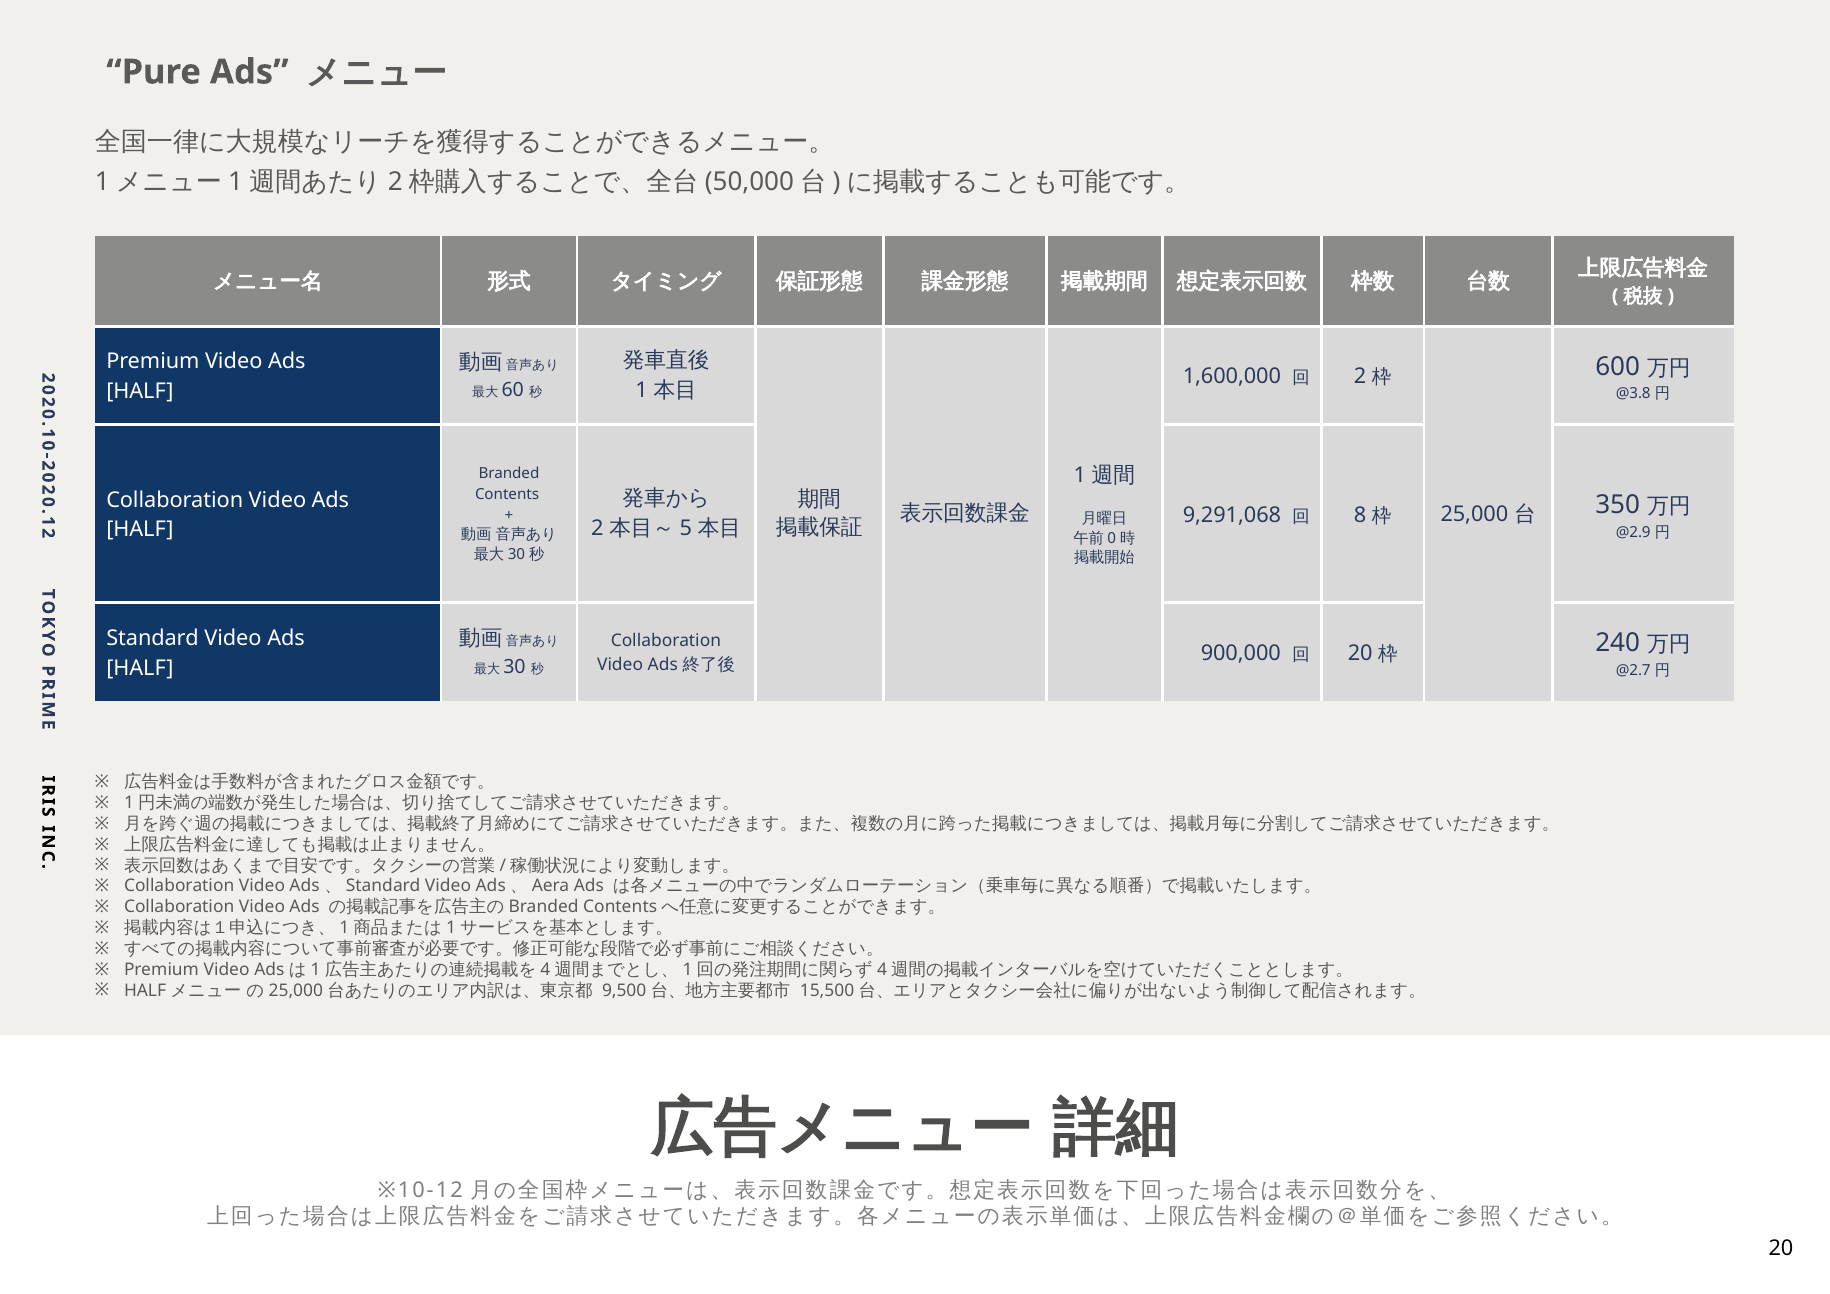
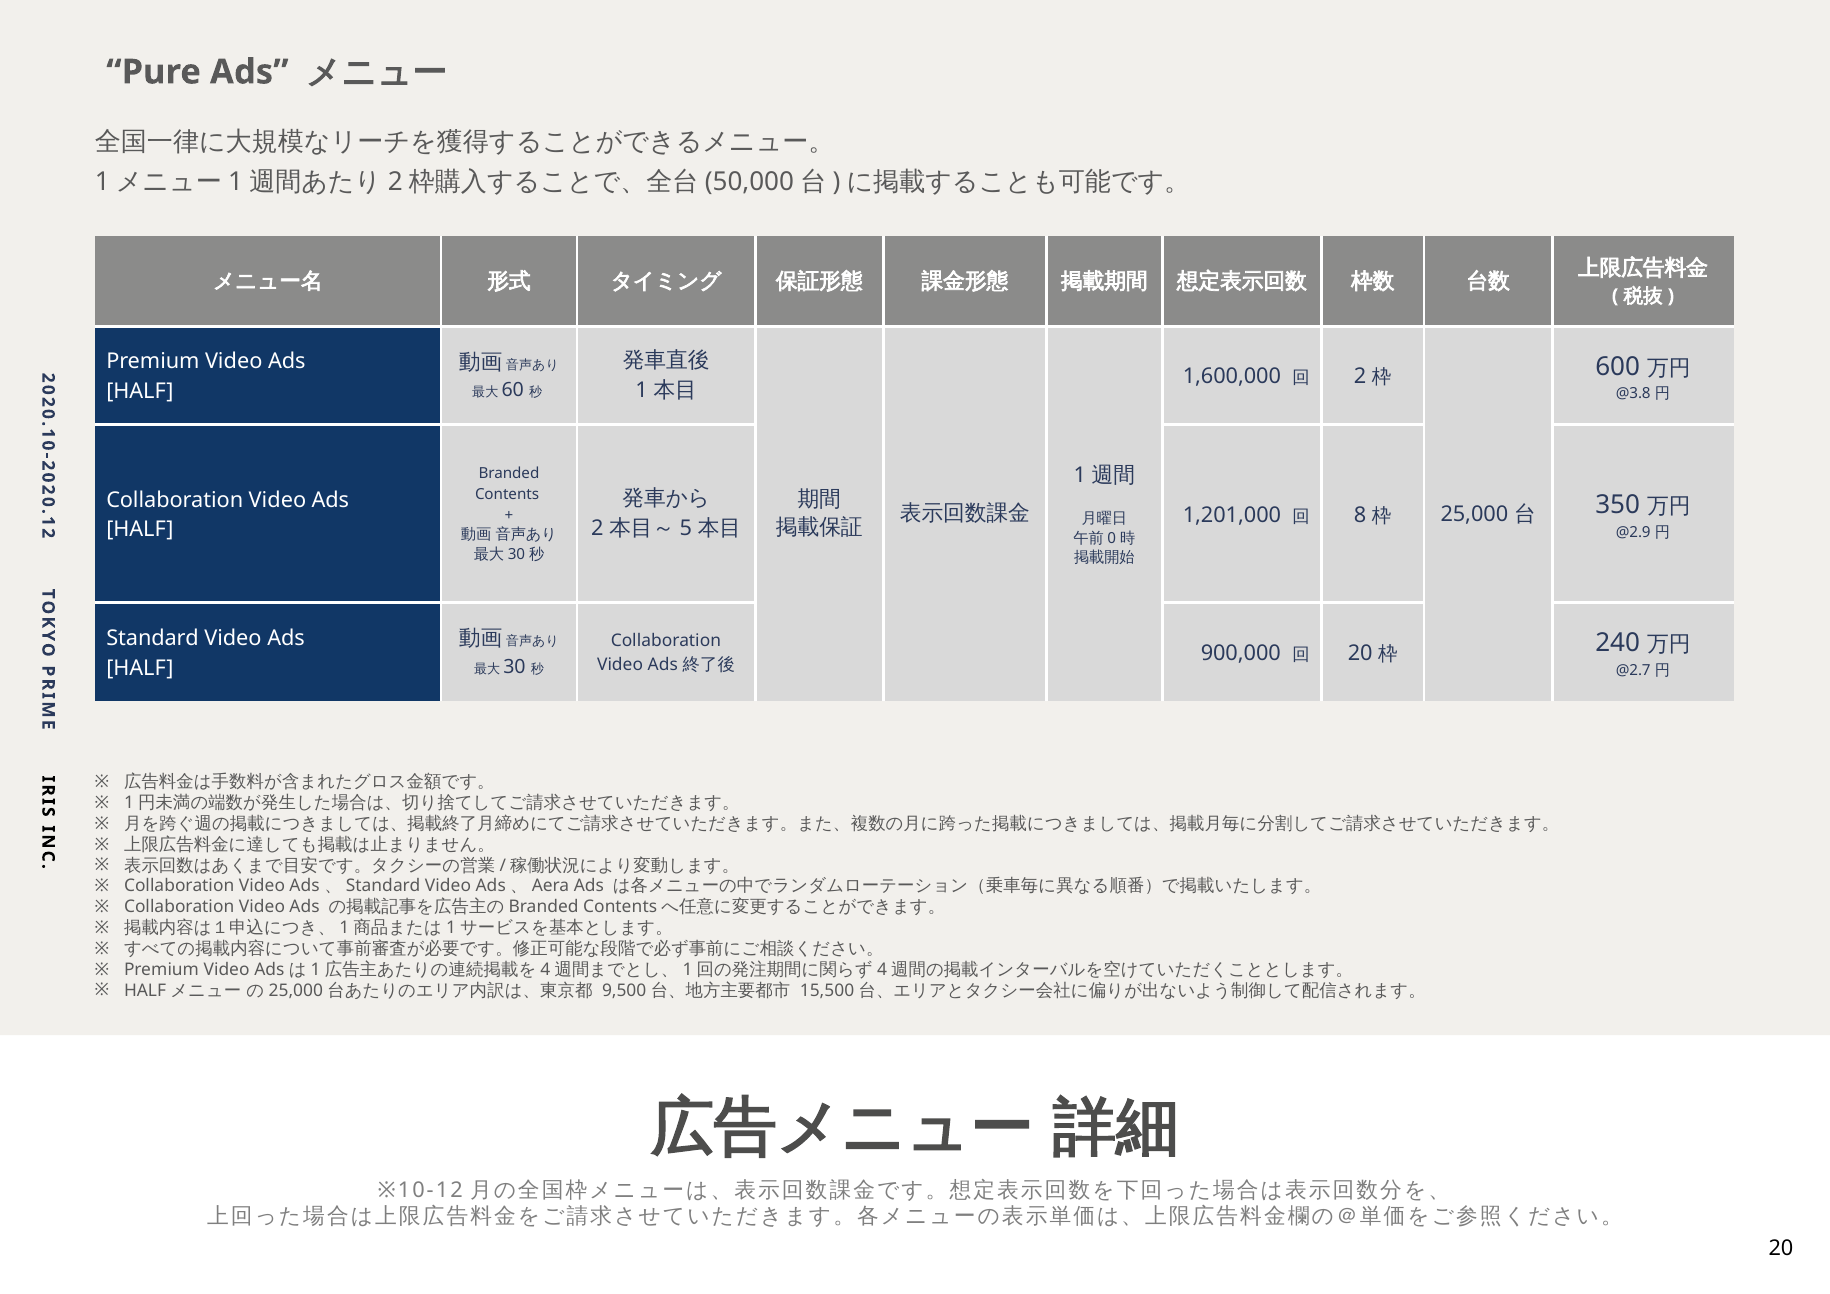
9,291,068: 9,291,068 -> 1,201,000
